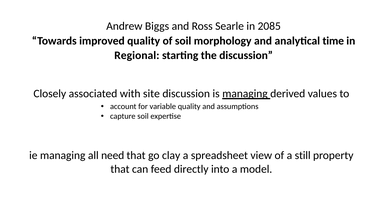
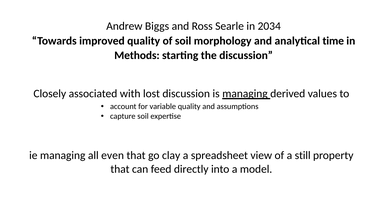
2085: 2085 -> 2034
Regional: Regional -> Methods
site: site -> lost
need: need -> even
